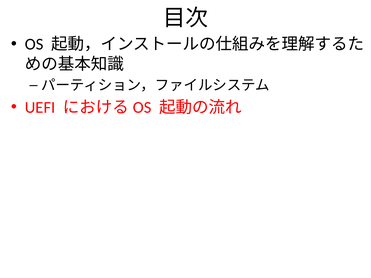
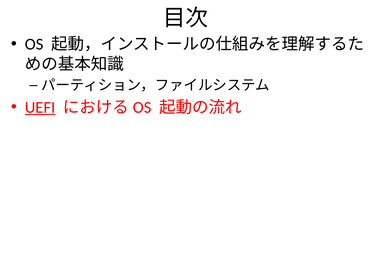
UEFI underline: none -> present
